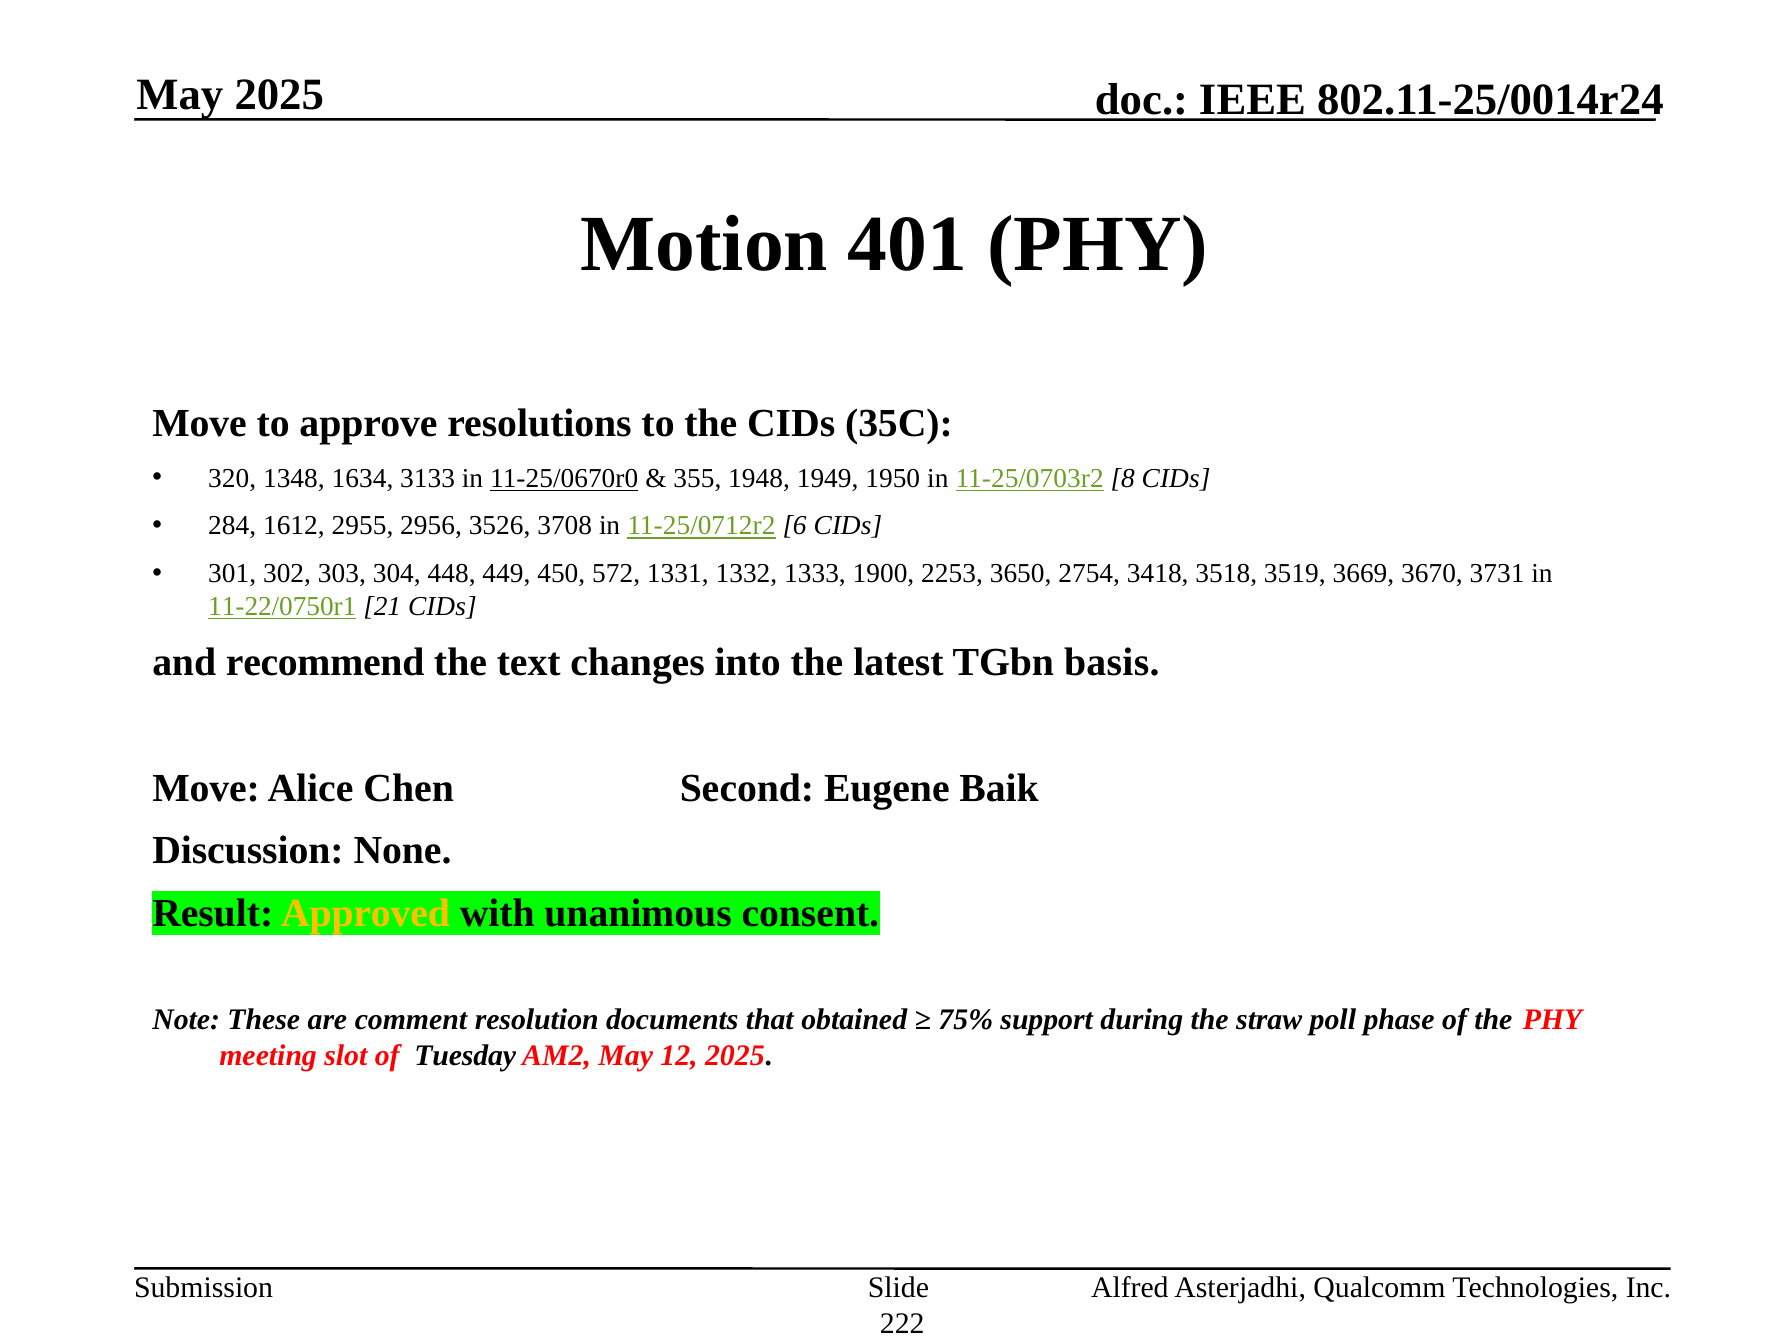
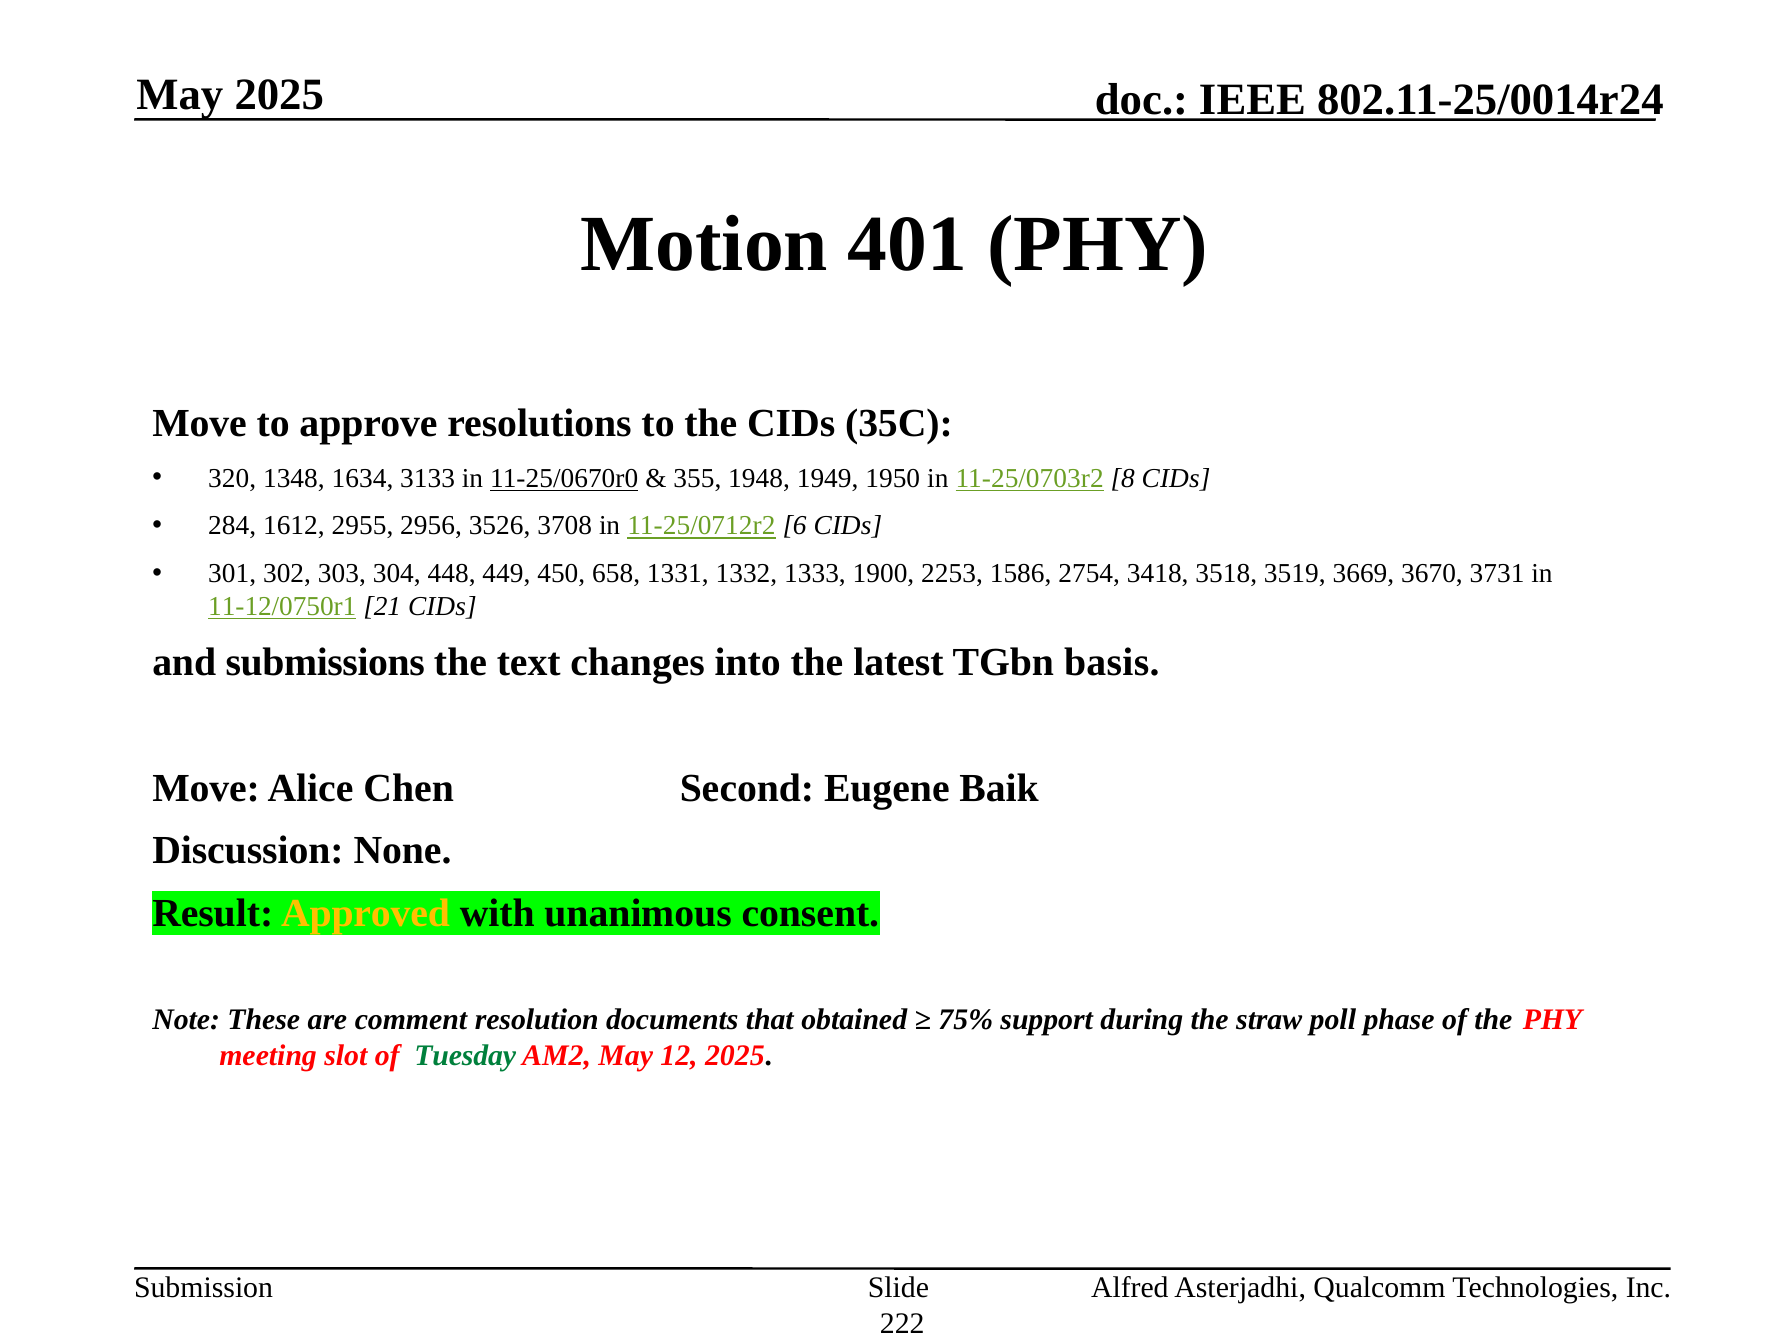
572: 572 -> 658
3650: 3650 -> 1586
11-22/0750r1: 11-22/0750r1 -> 11-12/0750r1
recommend: recommend -> submissions
Tuesday colour: black -> green
